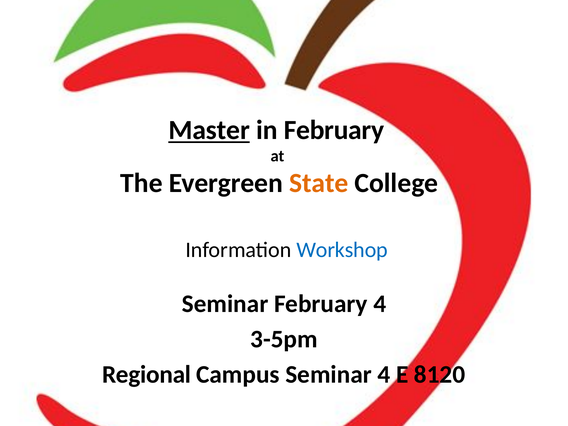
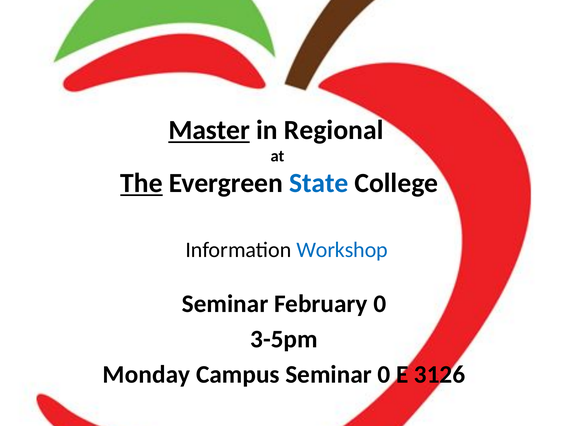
in February: February -> Regional
The underline: none -> present
State colour: orange -> blue
February 4: 4 -> 0
Regional: Regional -> Monday
Seminar 4: 4 -> 0
8120: 8120 -> 3126
